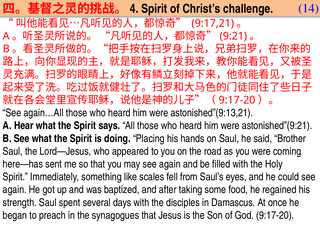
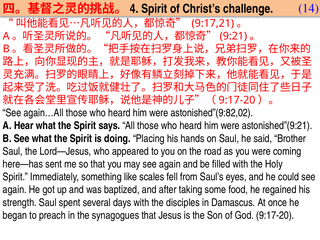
astonished”(9:13,21: astonished”(9:13,21 -> astonished”(9:82,02
